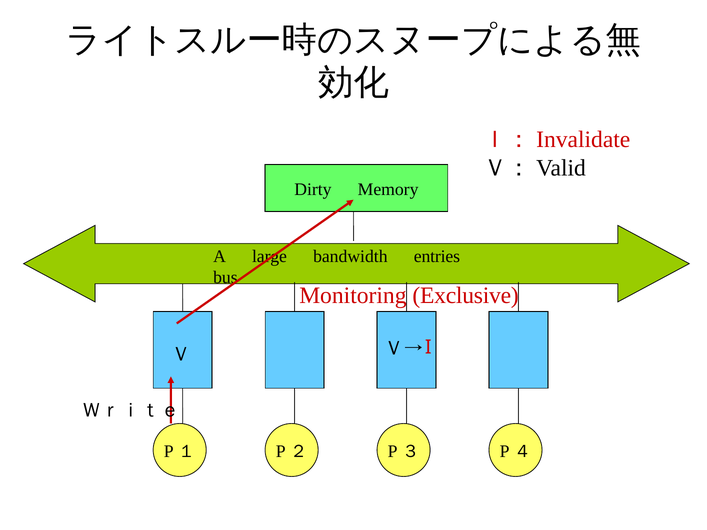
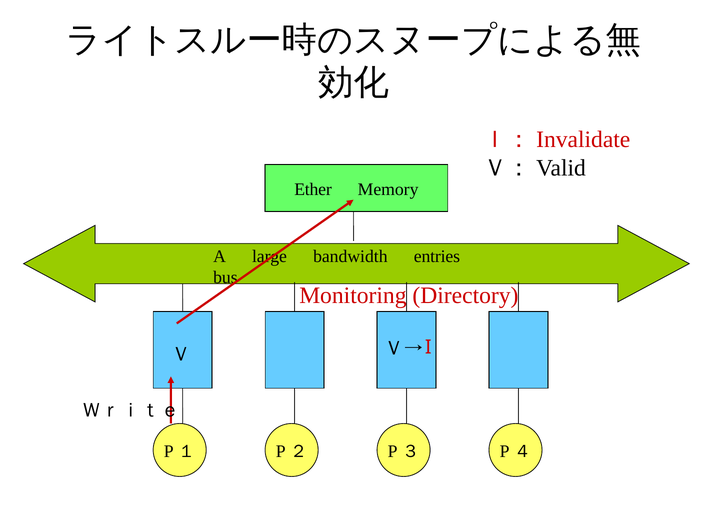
Dirty: Dirty -> Ether
Exclusive: Exclusive -> Directory
